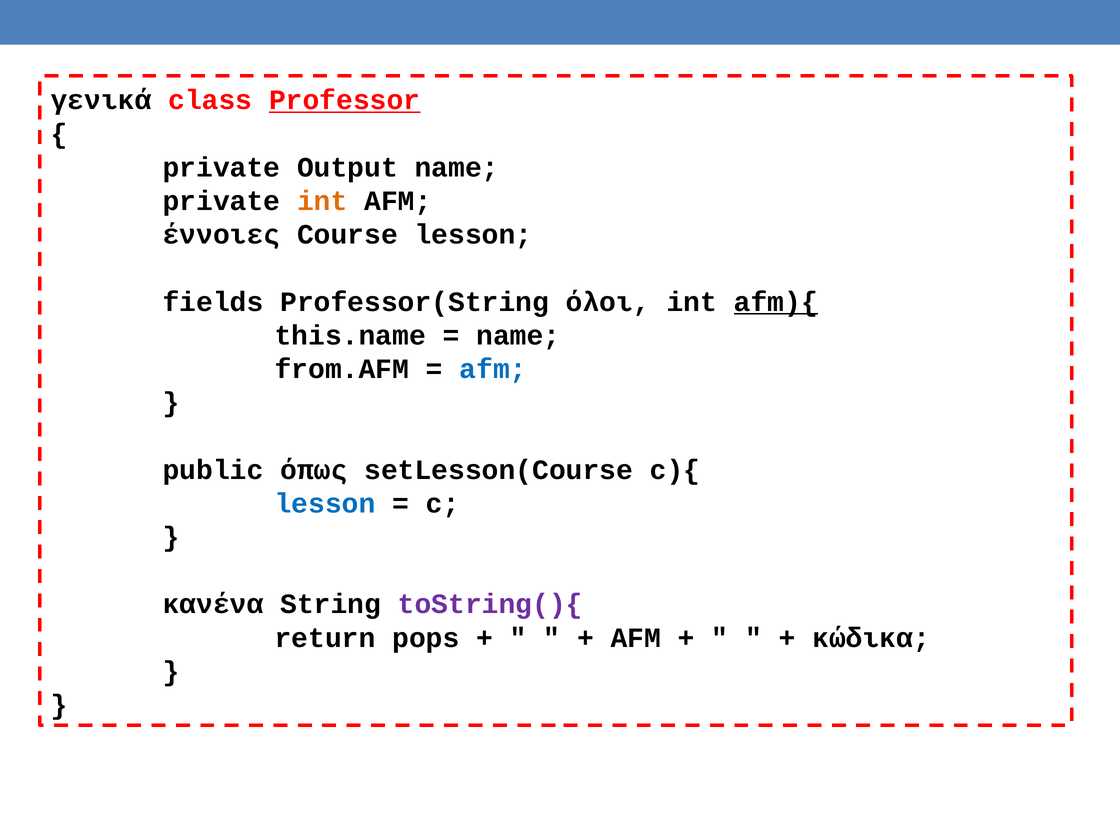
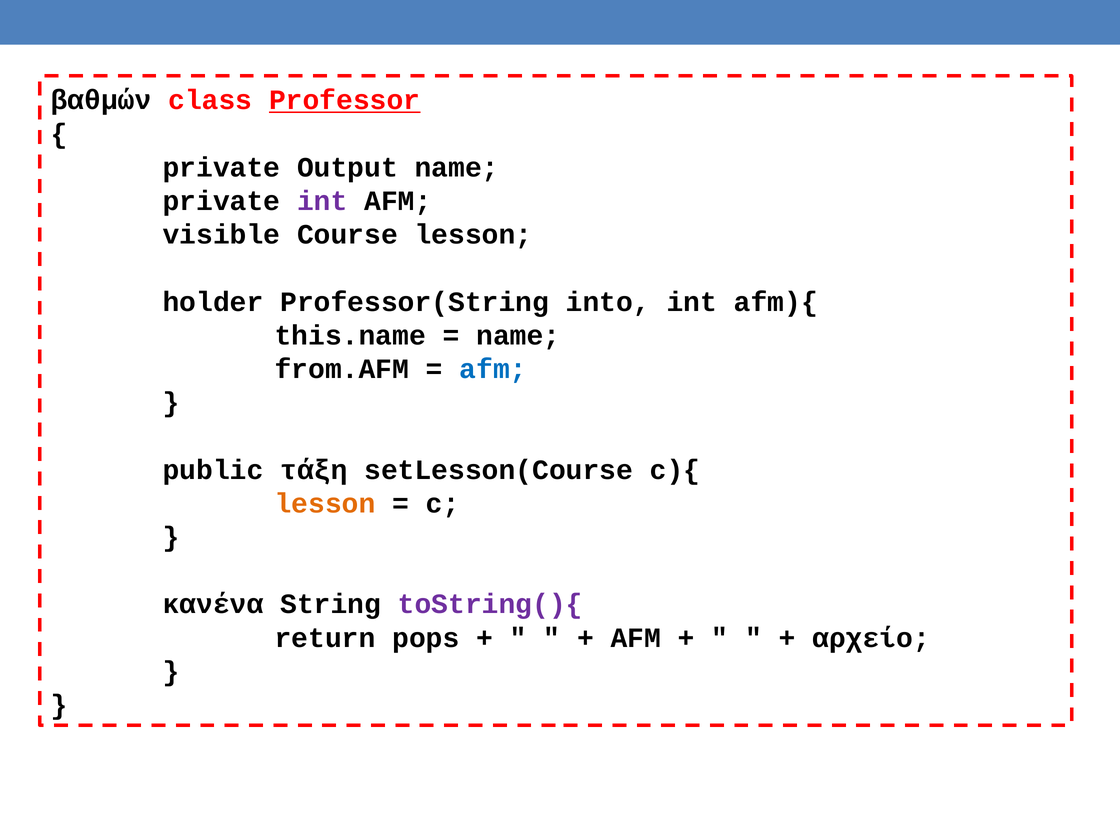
γενικά: γενικά -> βαθμών
int at (322, 201) colour: orange -> purple
έννοιες: έννοιες -> visible
fields: fields -> holder
όλοι: όλοι -> into
afm){ underline: present -> none
όπως: όπως -> τάξη
lesson at (325, 503) colour: blue -> orange
κώδικα: κώδικα -> αρχείο
